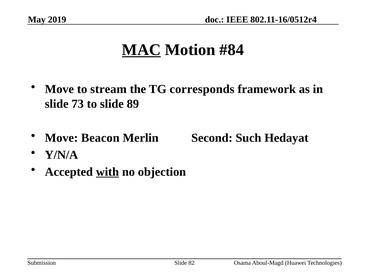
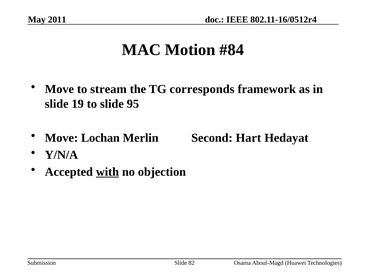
2019: 2019 -> 2011
MAC underline: present -> none
73: 73 -> 19
89: 89 -> 95
Beacon: Beacon -> Lochan
Such: Such -> Hart
